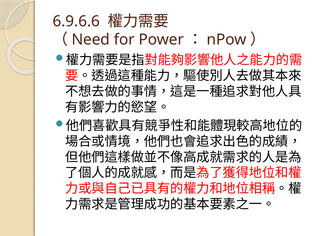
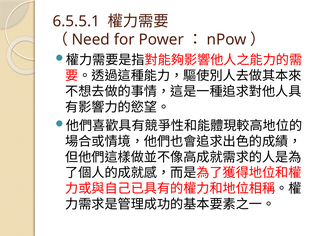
6.9.6.6: 6.9.6.6 -> 6.5.5.1
